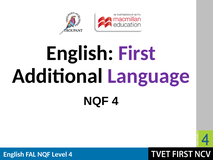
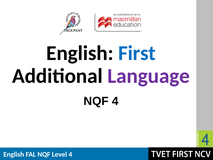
First colour: purple -> blue
